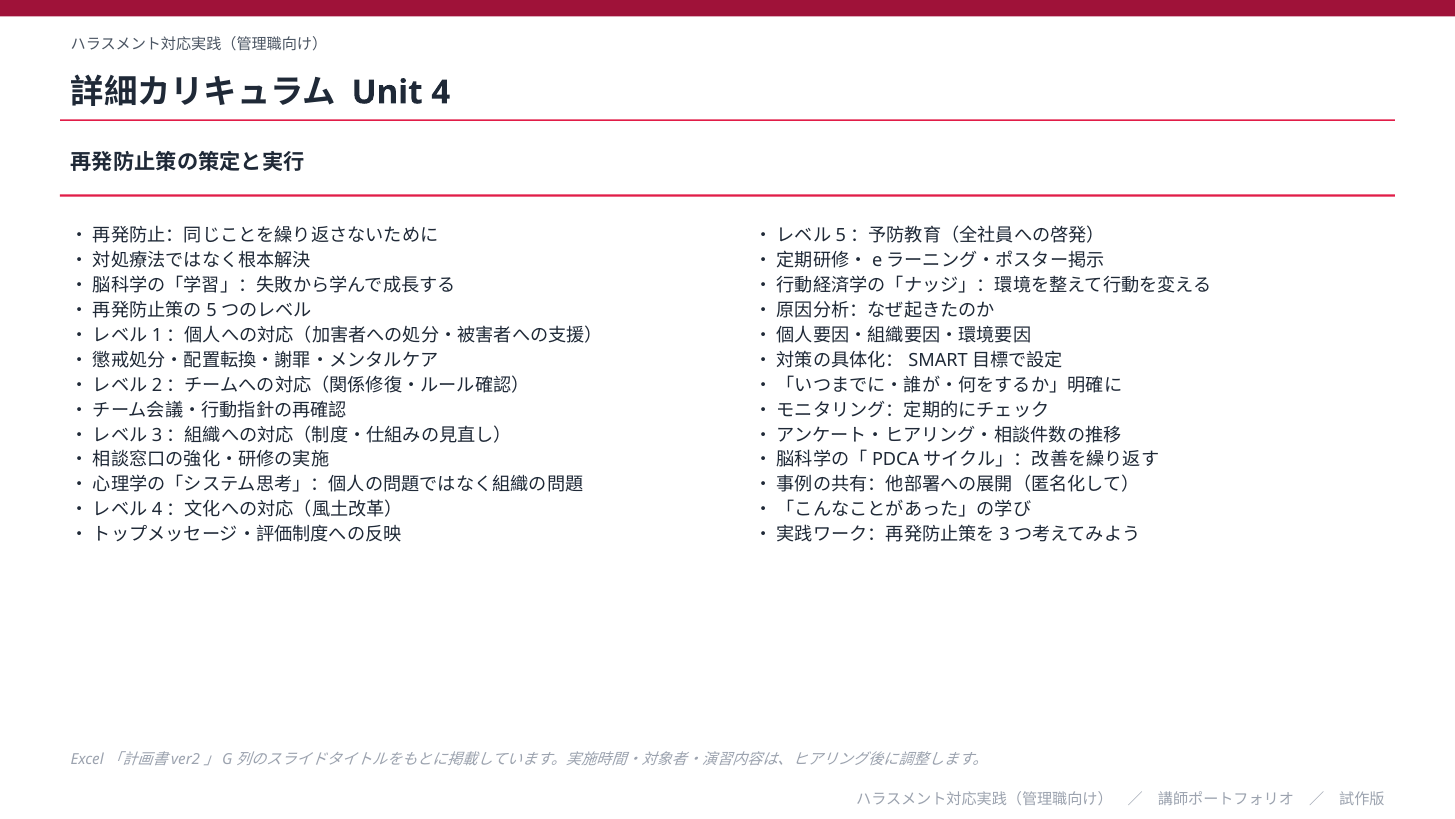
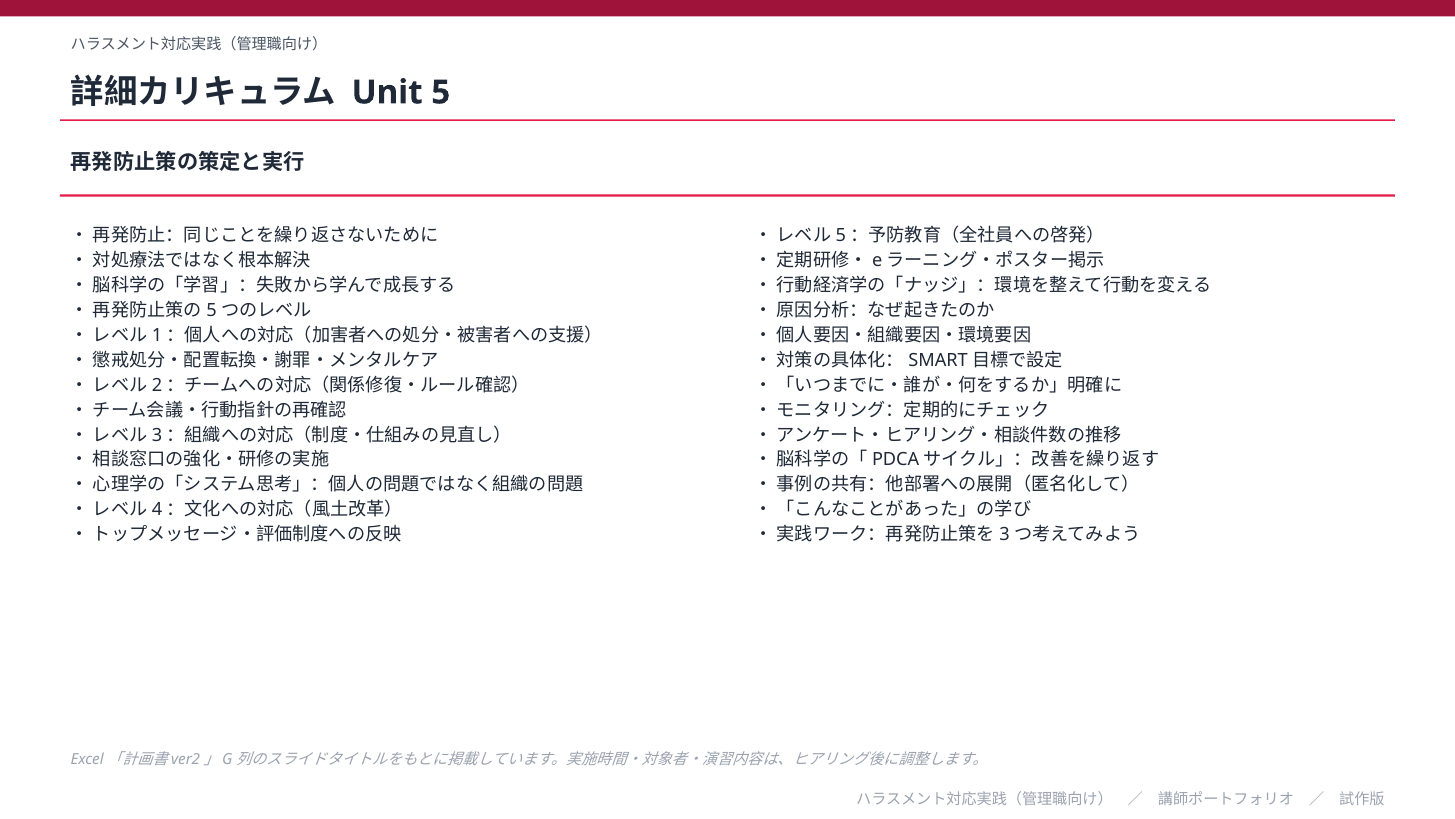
4: 4 -> 5
